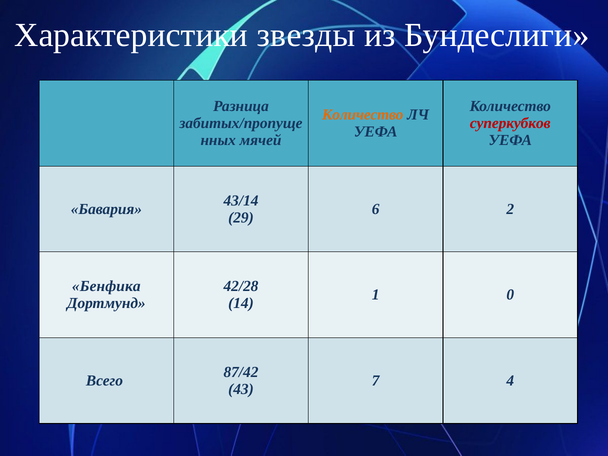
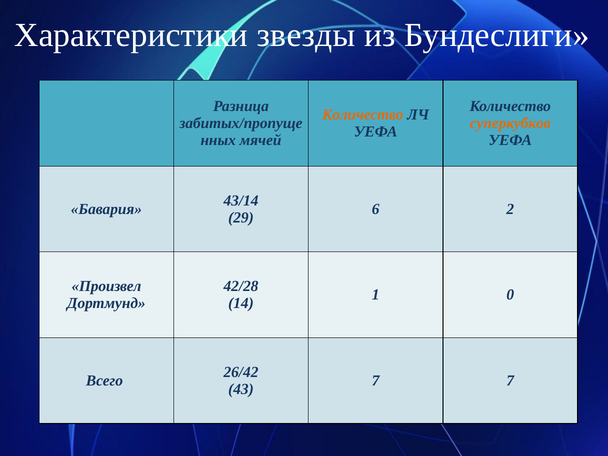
суперкубков colour: red -> orange
Бенфика: Бенфика -> Произвел
87/42: 87/42 -> 26/42
7 4: 4 -> 7
